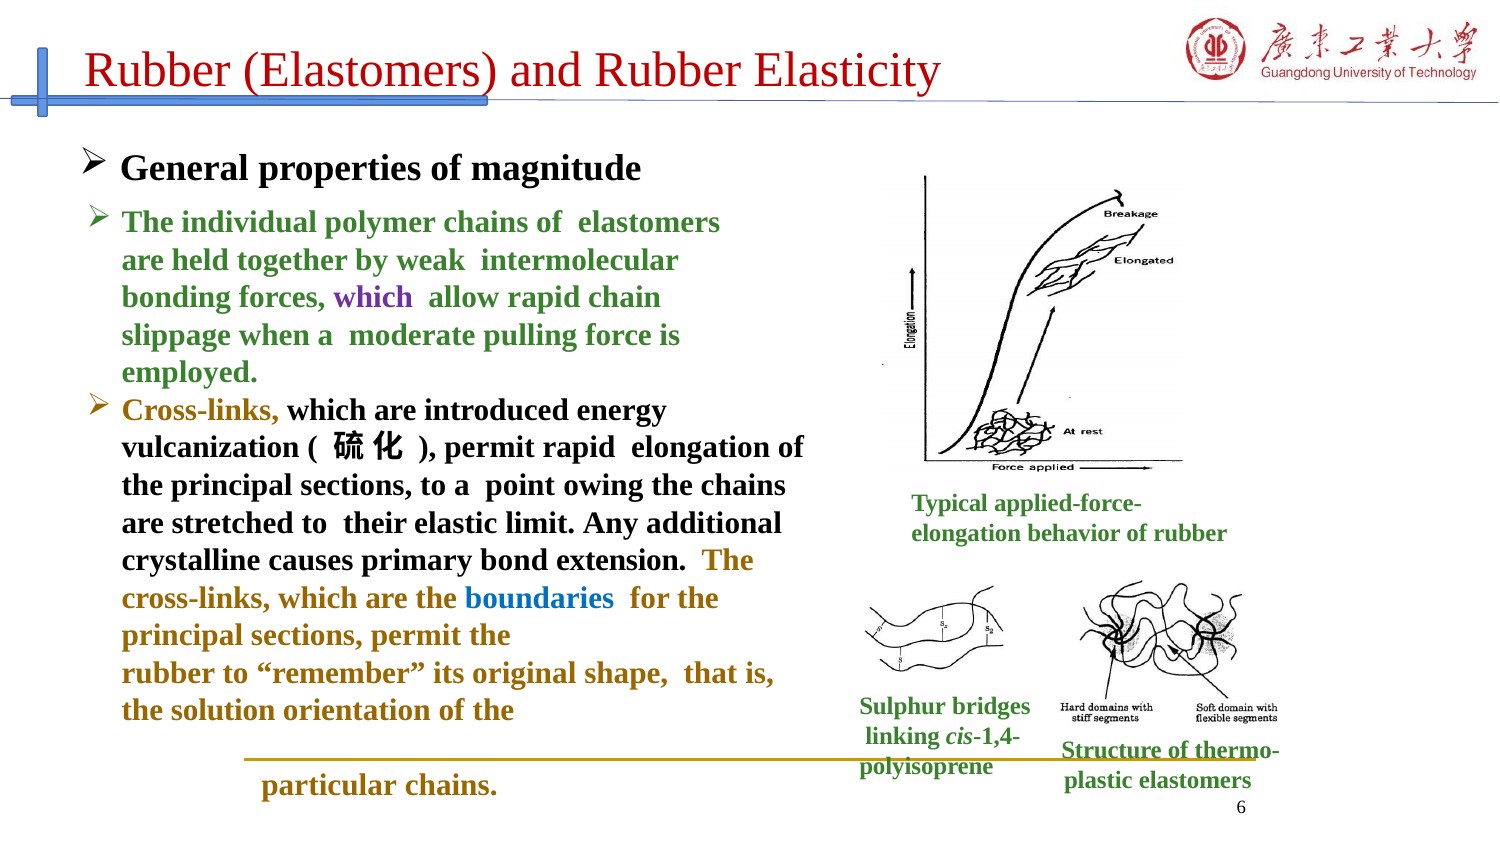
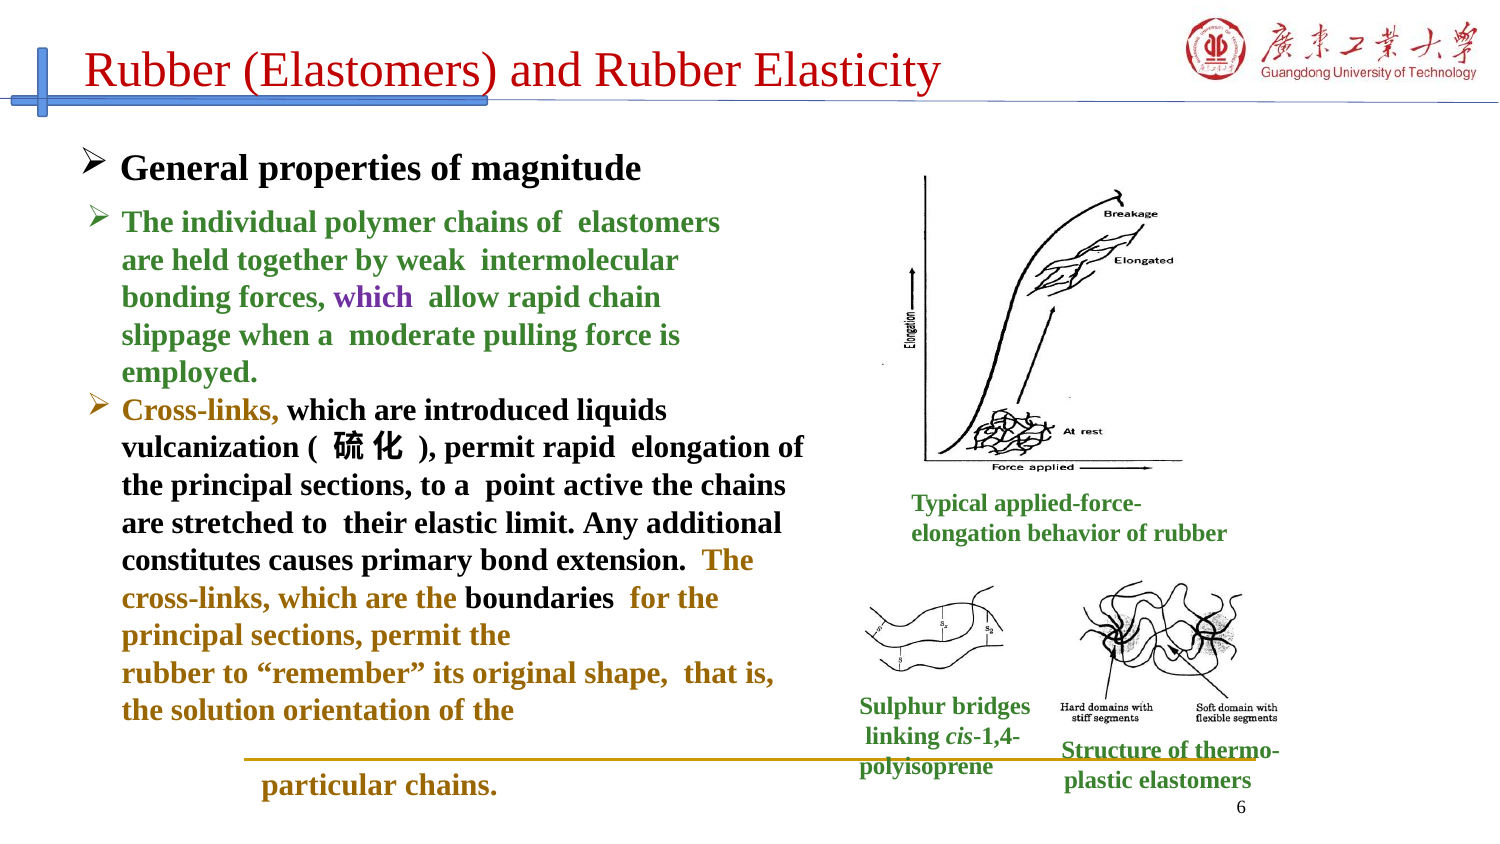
energy: energy -> liquids
owing: owing -> active
crystalline: crystalline -> constitutes
boundaries colour: blue -> black
